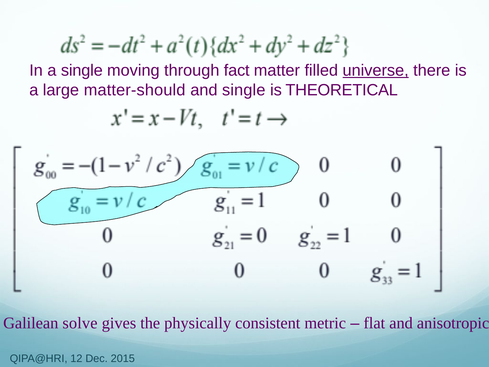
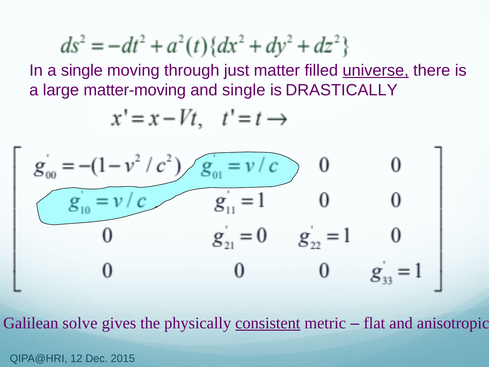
fact: fact -> just
matter-should: matter-should -> matter-moving
THEORETICAL: THEORETICAL -> DRASTICALLY
consistent underline: none -> present
